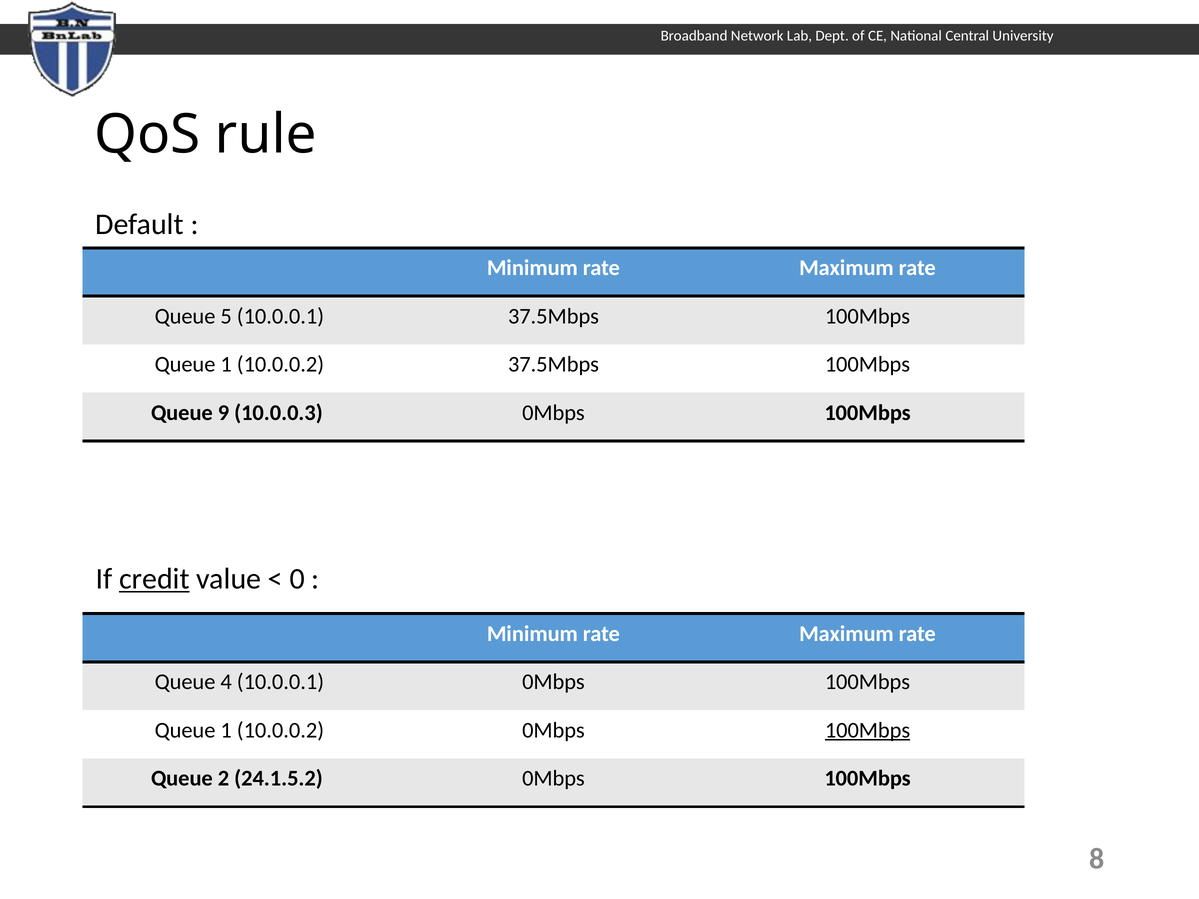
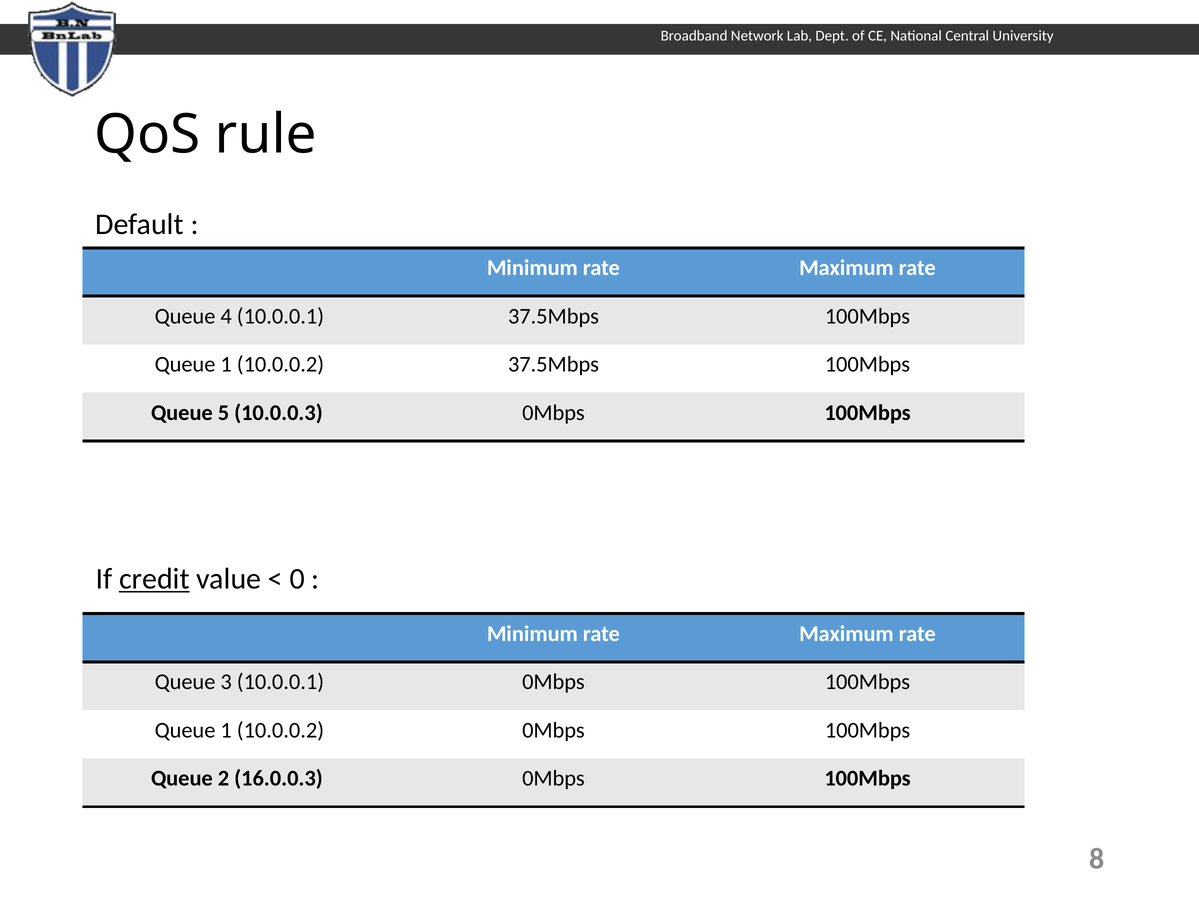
5: 5 -> 4
9: 9 -> 5
4: 4 -> 3
100Mbps at (868, 730) underline: present -> none
24.1.5.2: 24.1.5.2 -> 16.0.0.3
